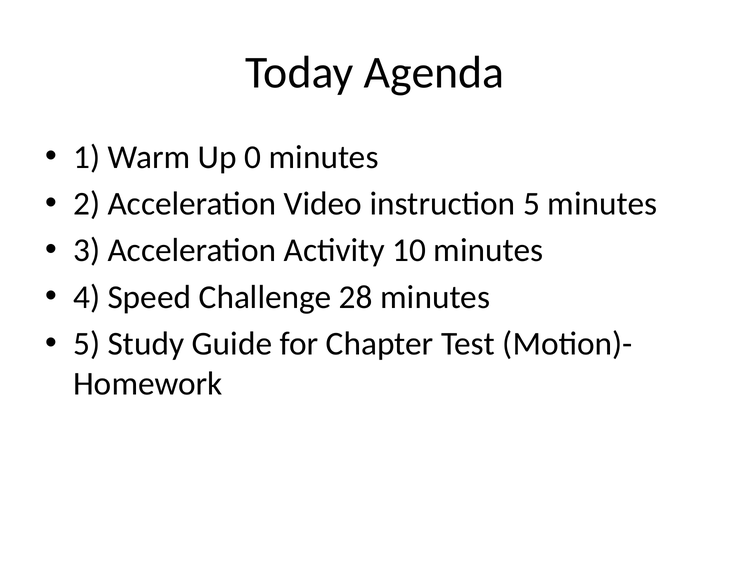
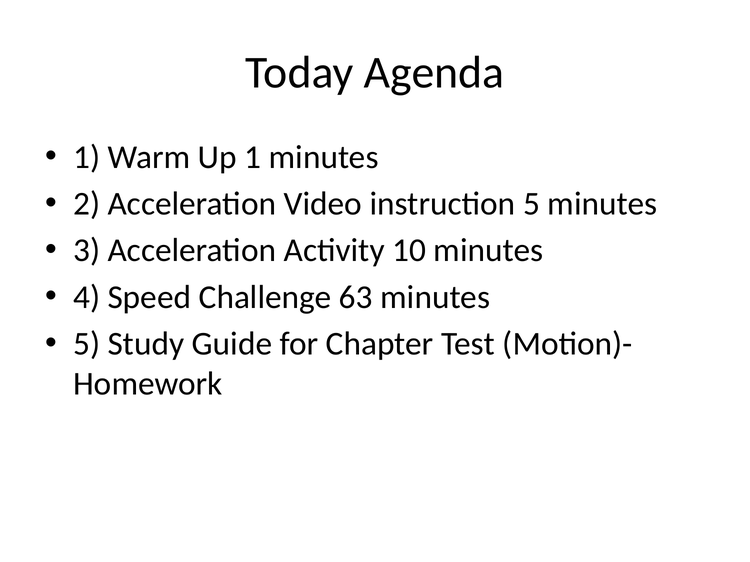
Up 0: 0 -> 1
28: 28 -> 63
